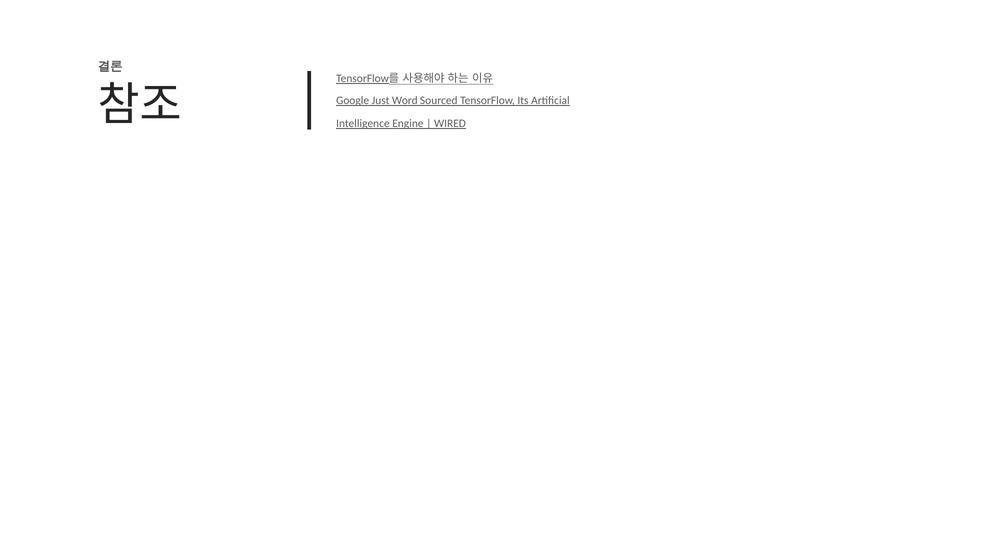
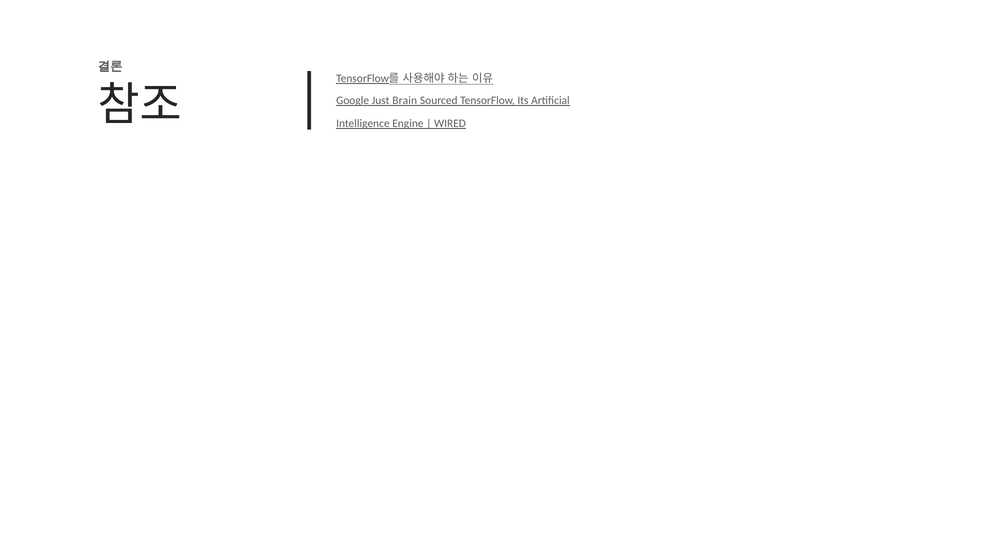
Word: Word -> Brain
